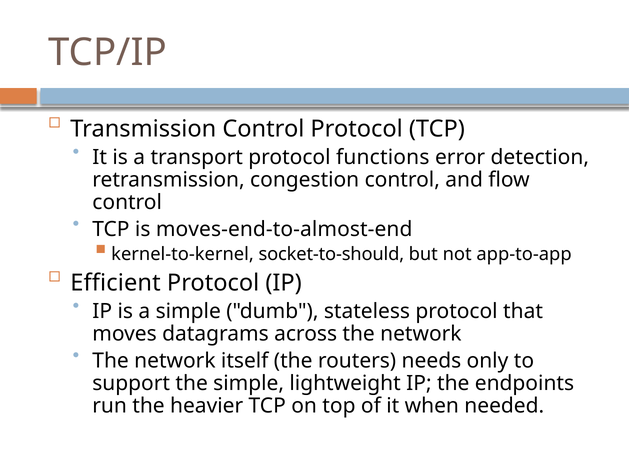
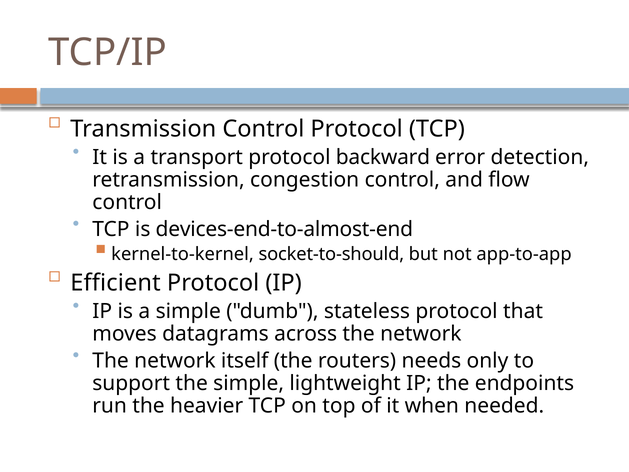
functions: functions -> backward
moves-end-to-almost-end: moves-end-to-almost-end -> devices-end-to-almost-end
